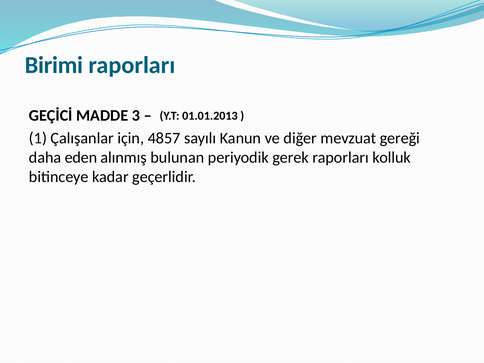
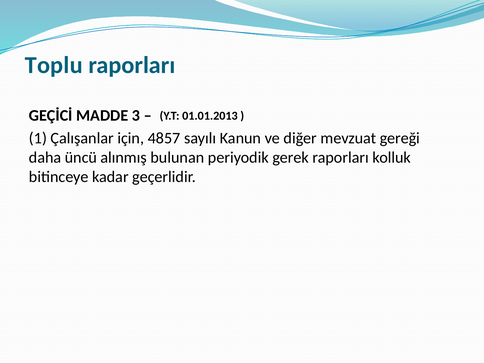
Birimi: Birimi -> Toplu
eden: eden -> üncü
